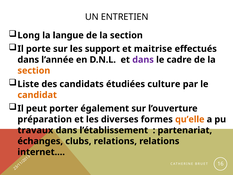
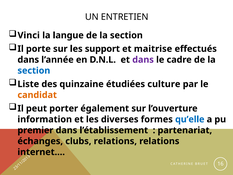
Long: Long -> Vinci
section at (34, 71) colour: orange -> blue
candidats: candidats -> quinzaine
préparation: préparation -> information
qu’elle colour: orange -> blue
travaux: travaux -> premier
